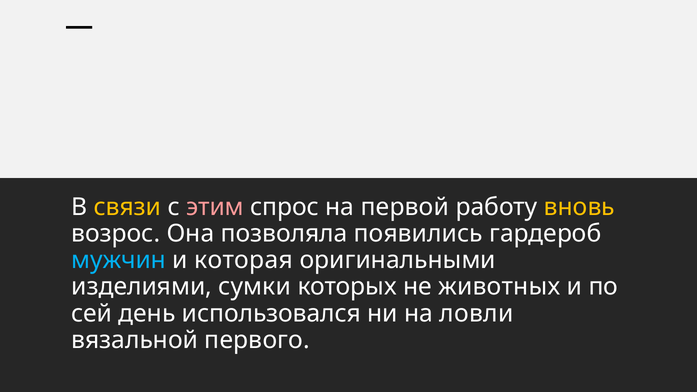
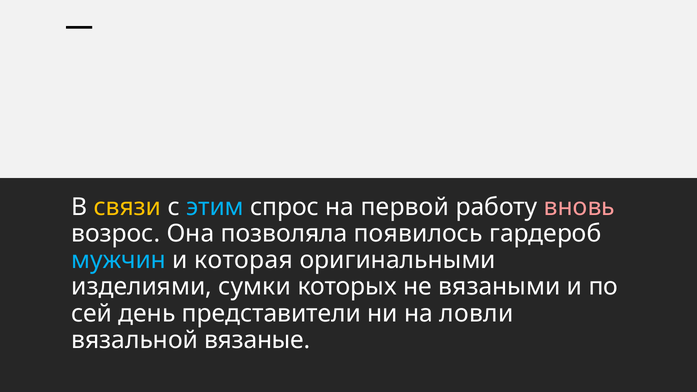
этим colour: pink -> light blue
вновь colour: yellow -> pink
появились: появились -> появилось
животных: животных -> вязаными
использовался: использовался -> представители
первого: первого -> вязаные
